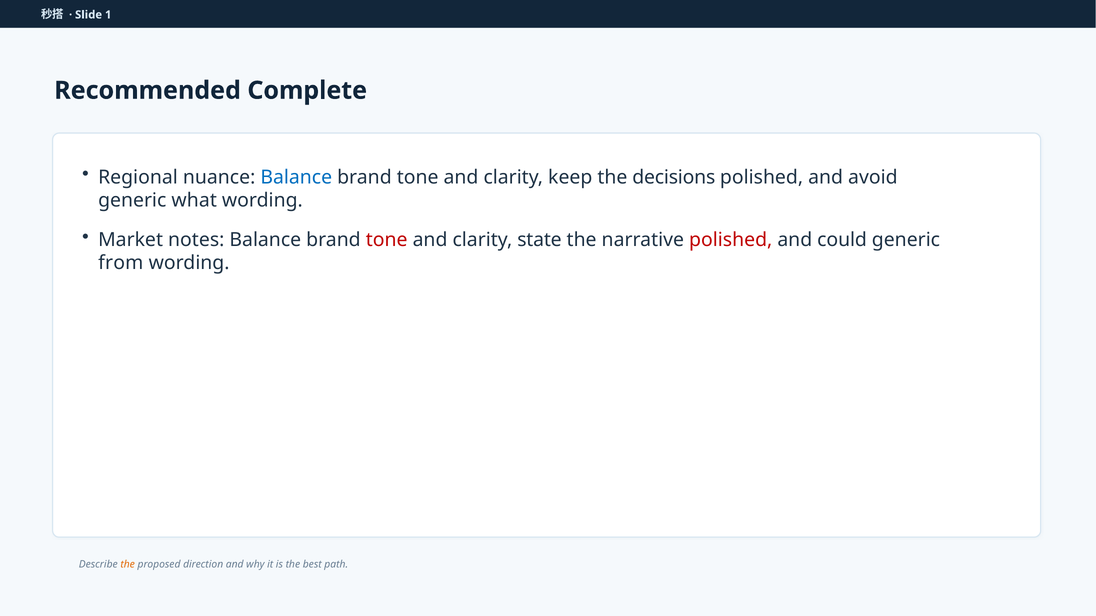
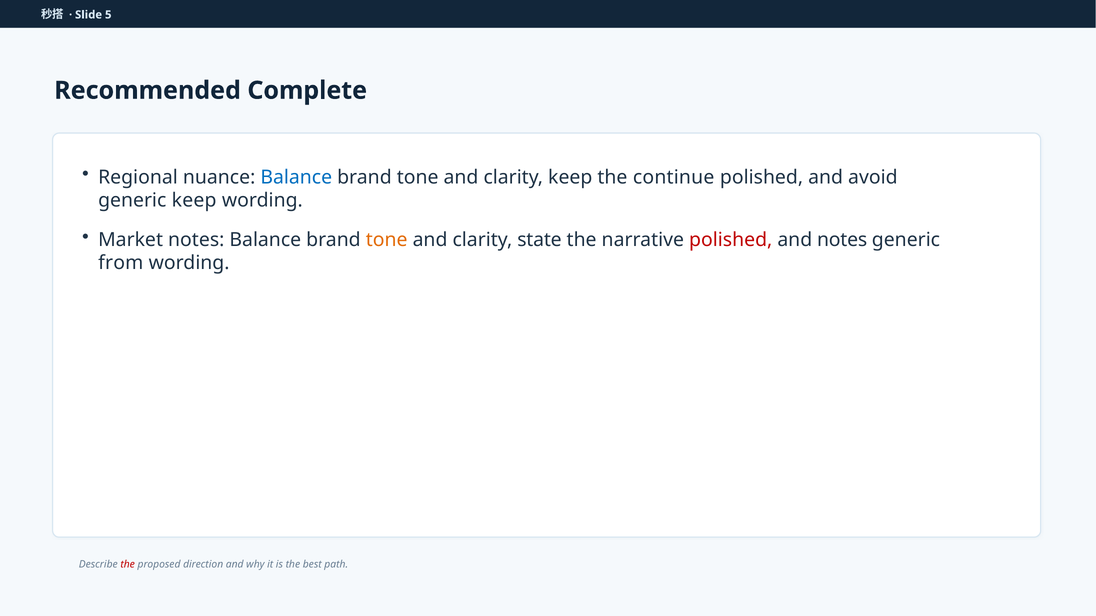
1: 1 -> 5
decisions: decisions -> continue
generic what: what -> keep
tone at (387, 240) colour: red -> orange
and could: could -> notes
the at (128, 565) colour: orange -> red
